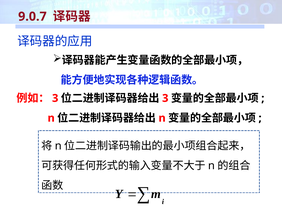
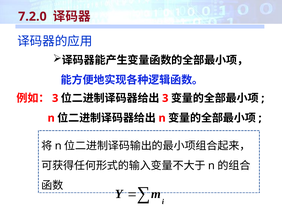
9.0.7: 9.0.7 -> 7.2.0
